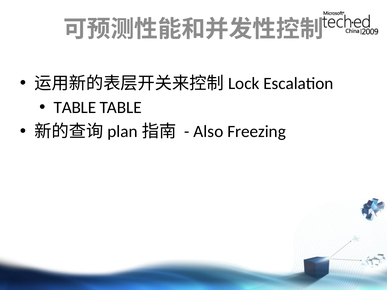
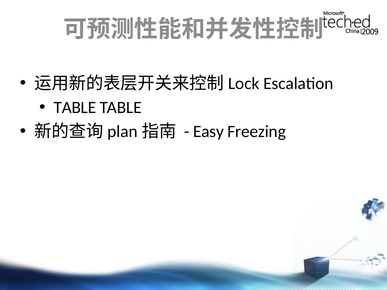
Also: Also -> Easy
